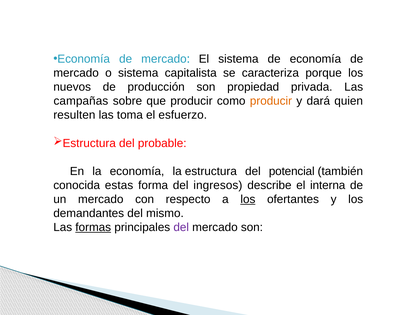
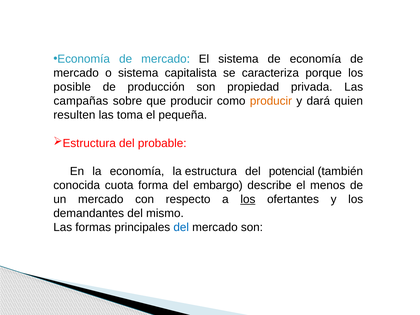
nuevos: nuevos -> posible
esfuerzo: esfuerzo -> pequeña
estas: estas -> cuota
ingresos: ingresos -> embargo
interna: interna -> menos
formas underline: present -> none
del at (181, 227) colour: purple -> blue
